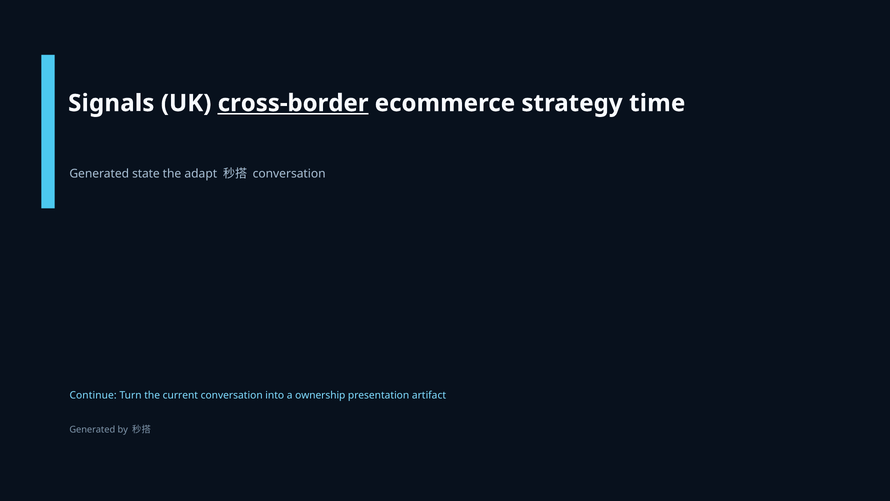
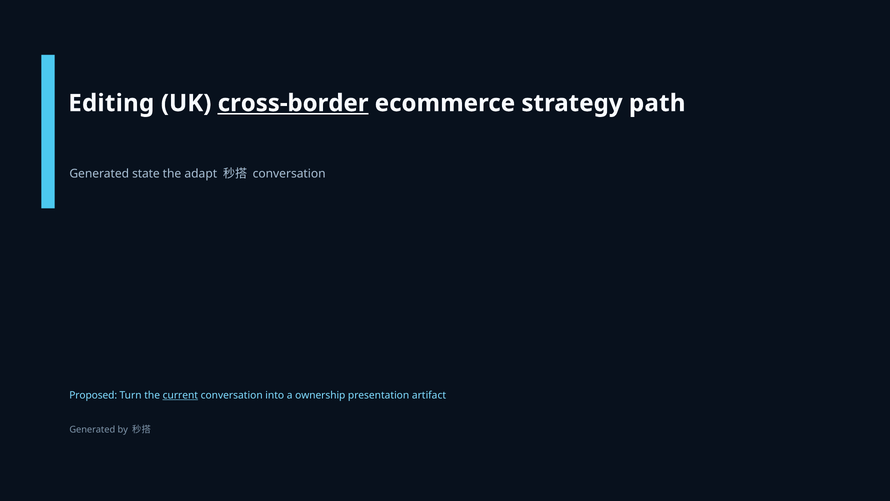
Signals: Signals -> Editing
time: time -> path
Continue: Continue -> Proposed
current underline: none -> present
